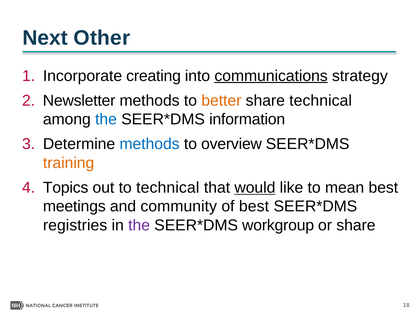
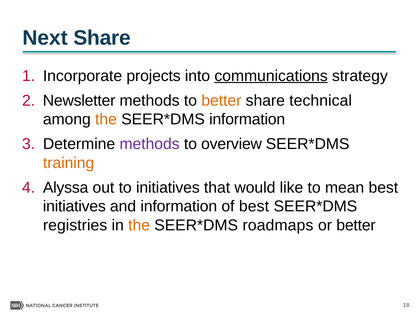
Next Other: Other -> Share
creating: creating -> projects
the at (106, 119) colour: blue -> orange
methods at (150, 144) colour: blue -> purple
Topics: Topics -> Alyssa
to technical: technical -> initiatives
would underline: present -> none
meetings at (74, 206): meetings -> initiatives
and community: community -> information
the at (139, 225) colour: purple -> orange
workgroup: workgroup -> roadmaps
or share: share -> better
